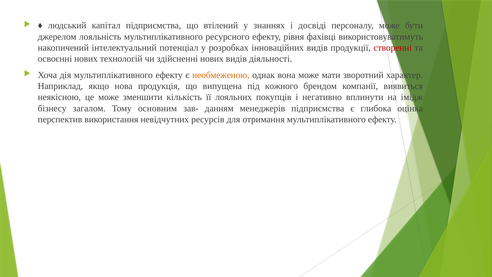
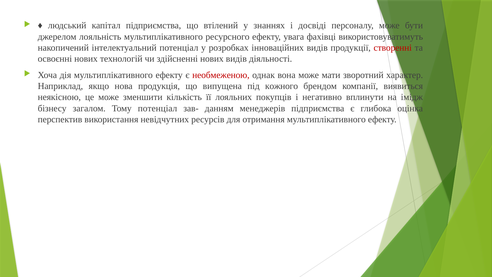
рівня: рівня -> увага
необмеженою colour: orange -> red
Тому основним: основним -> потенціал
